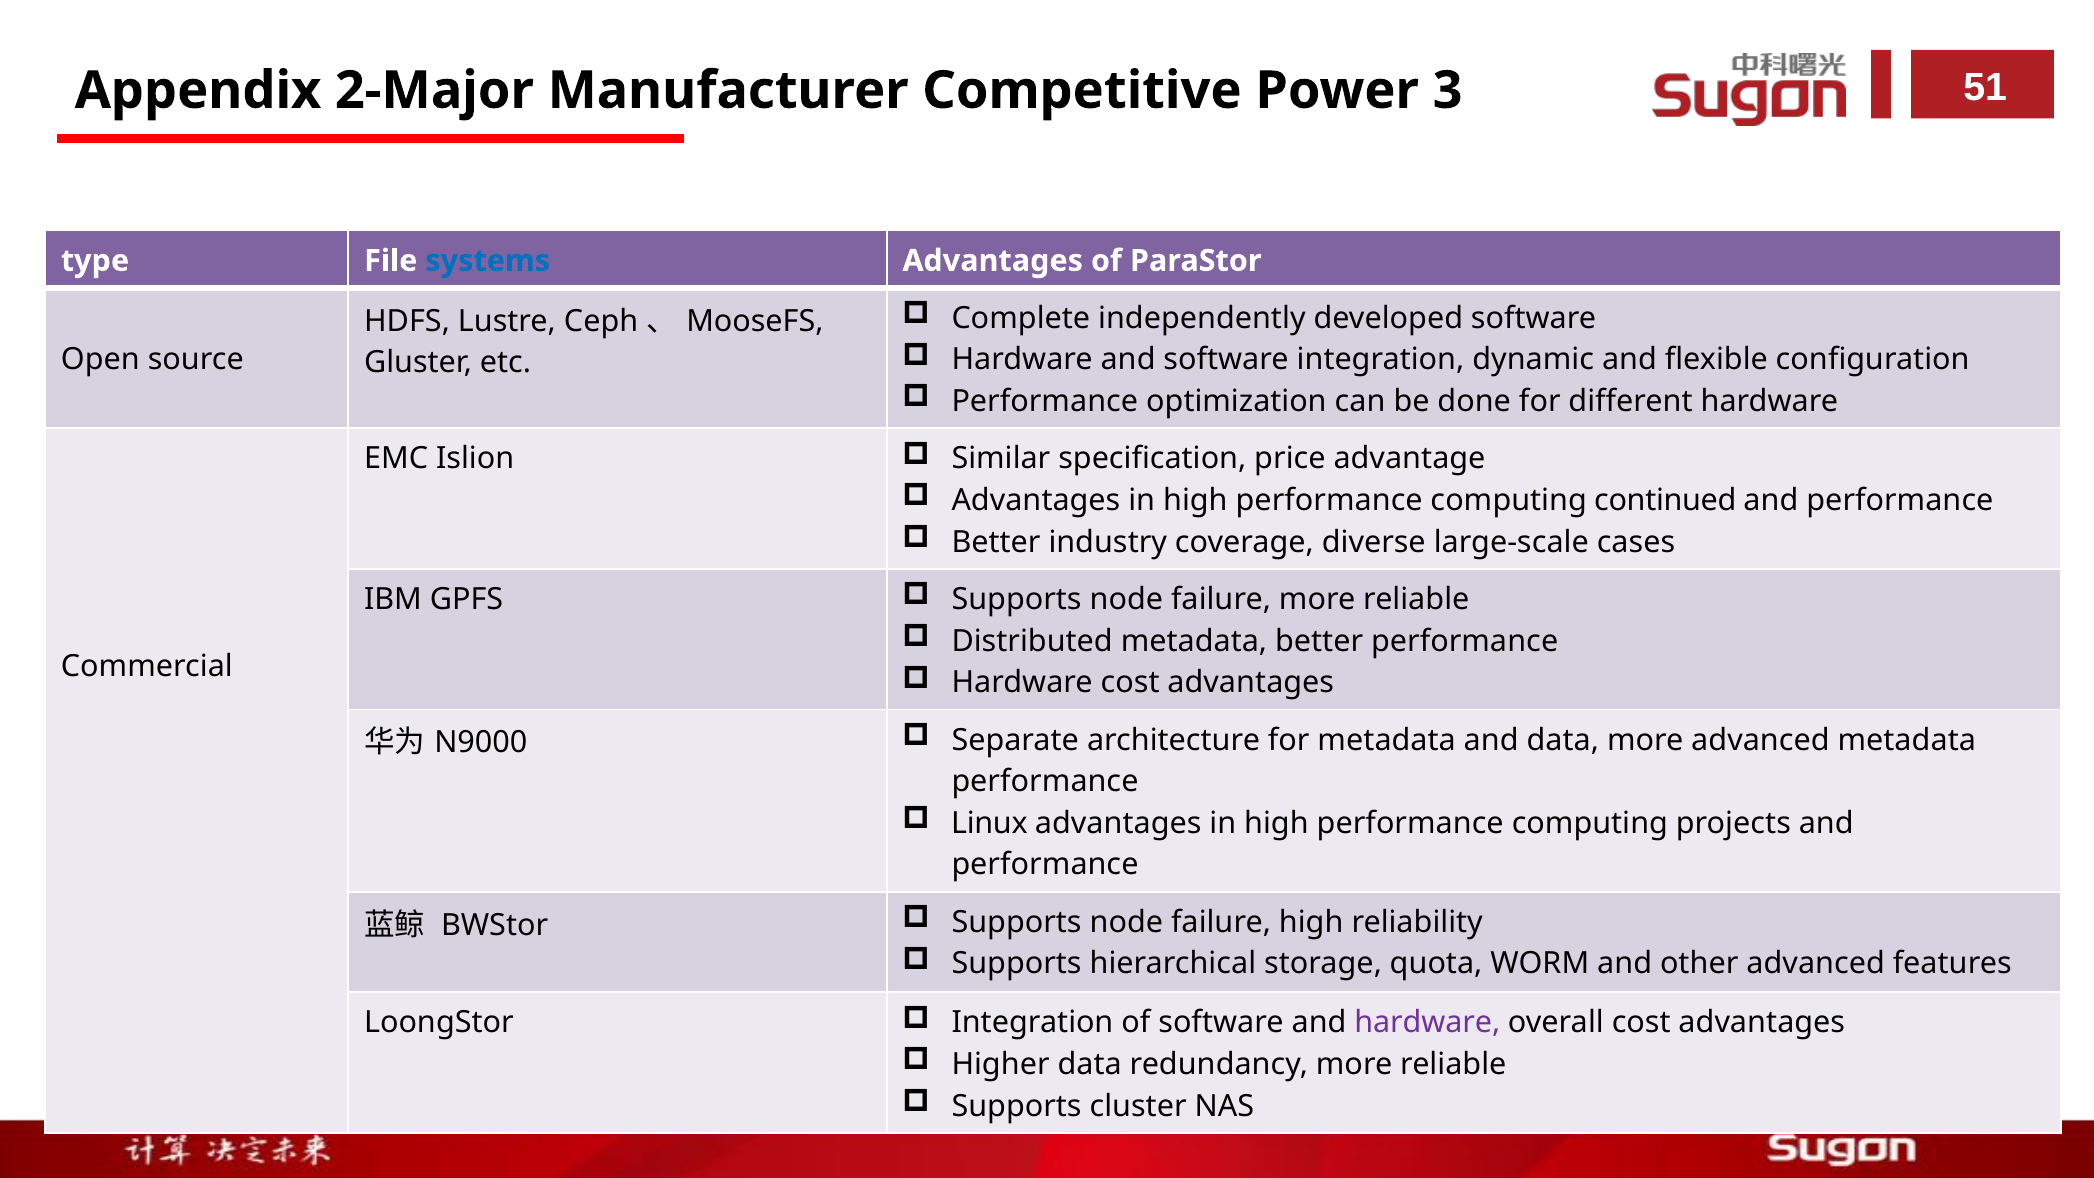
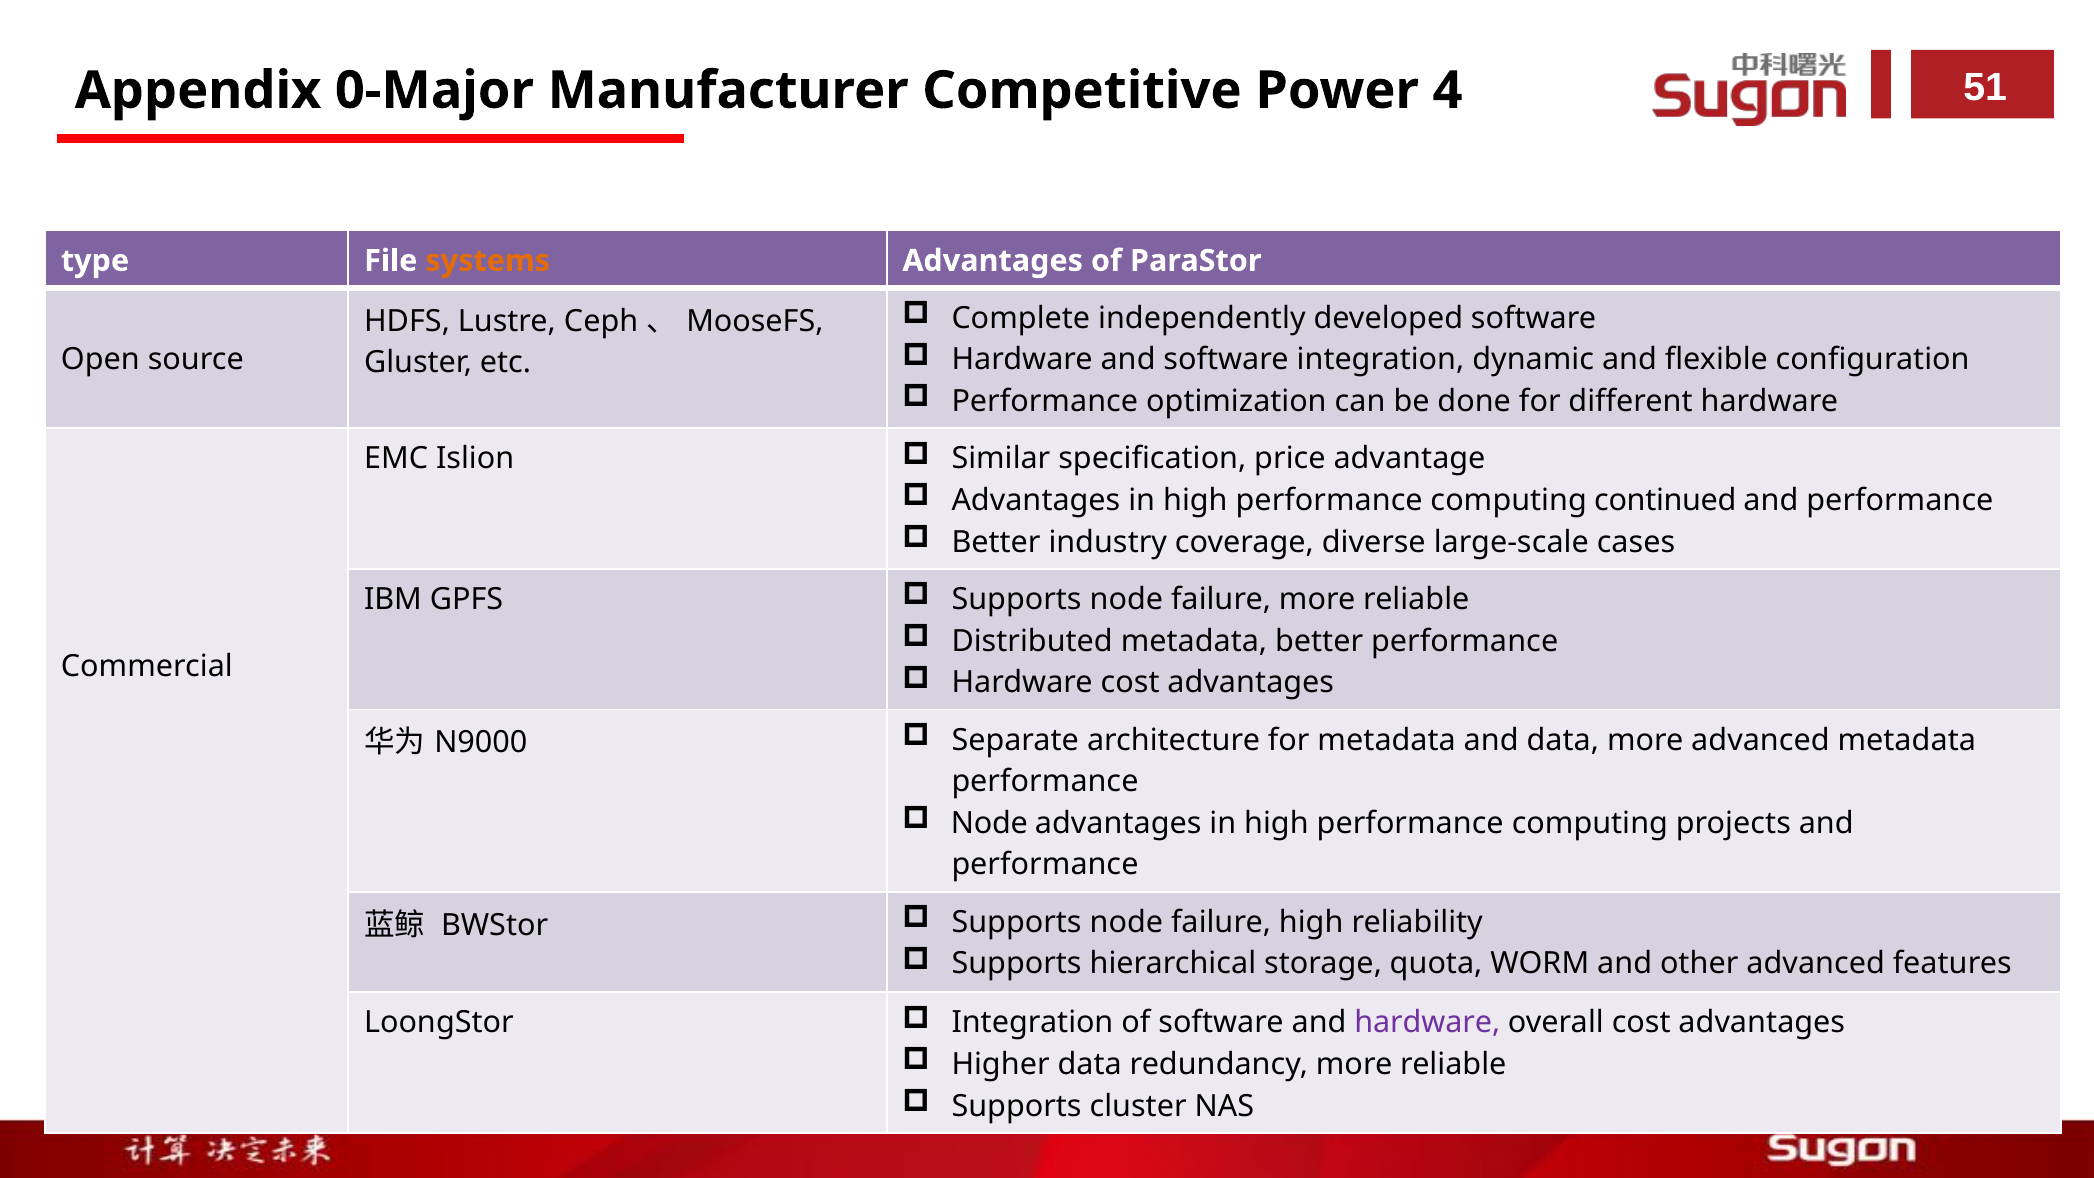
2-Major: 2-Major -> 0-Major
3: 3 -> 4
systems colour: blue -> orange
Linux at (989, 823): Linux -> Node
